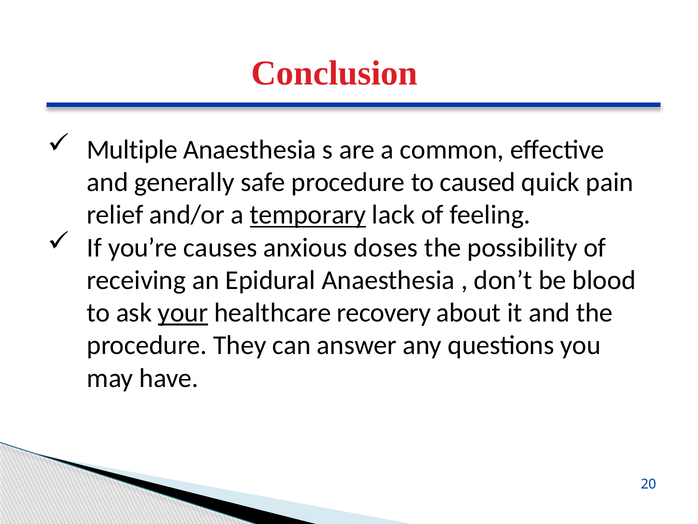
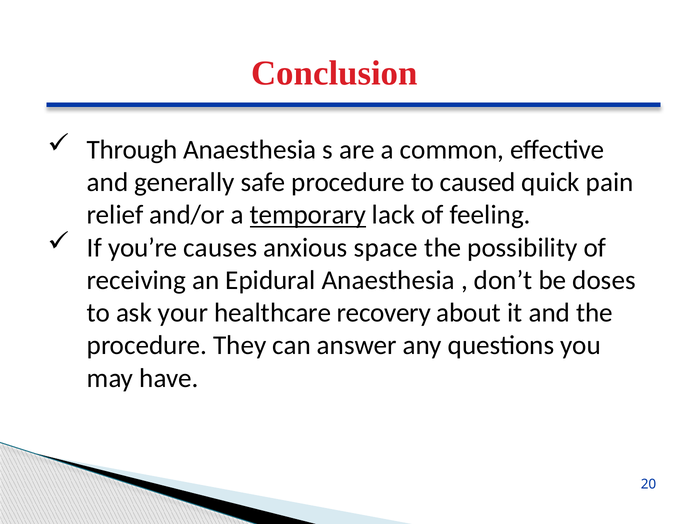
Multiple: Multiple -> Through
doses: doses -> space
blood: blood -> doses
your underline: present -> none
